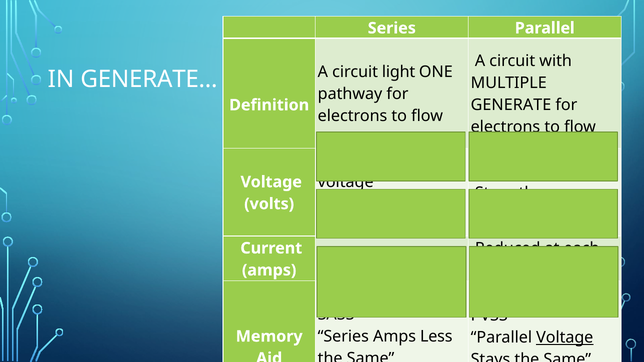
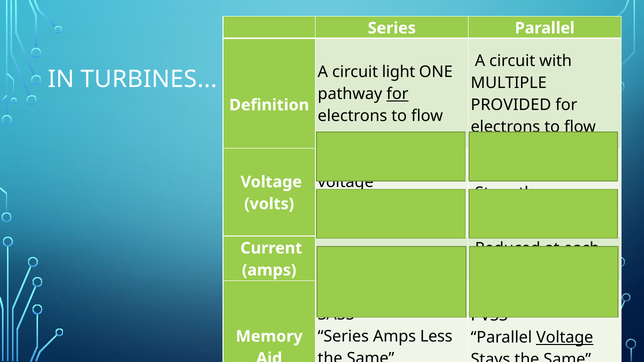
IN GENERATE: GENERATE -> TURBINES
for at (397, 94) underline: none -> present
GENERATE at (511, 105): GENERATE -> PROVIDED
